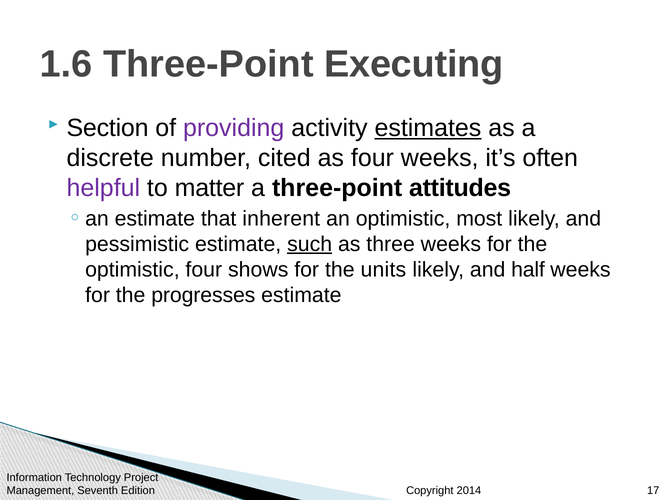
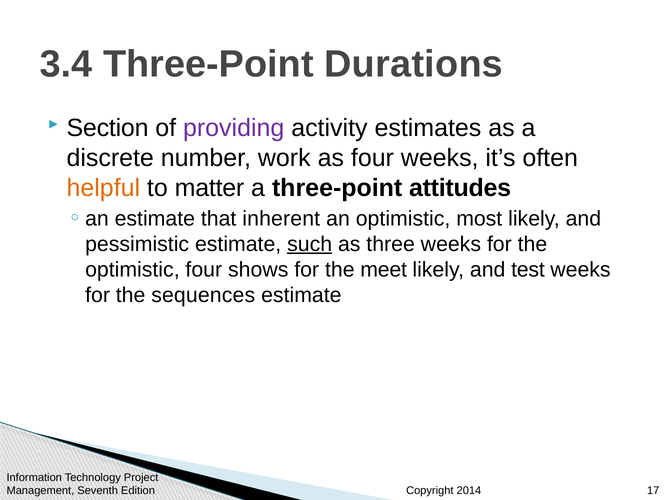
1.6: 1.6 -> 3.4
Executing: Executing -> Durations
estimates underline: present -> none
cited: cited -> work
helpful colour: purple -> orange
units: units -> meet
half: half -> test
progresses: progresses -> sequences
